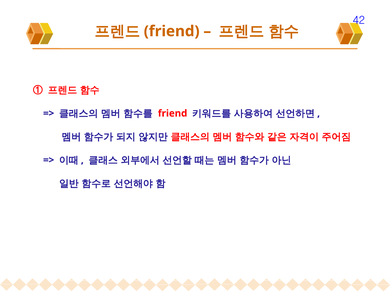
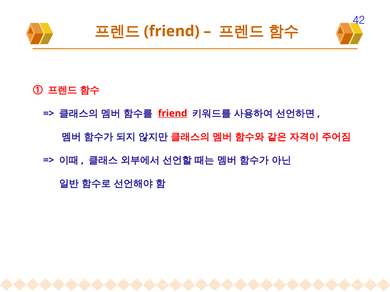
friend at (173, 114) underline: none -> present
